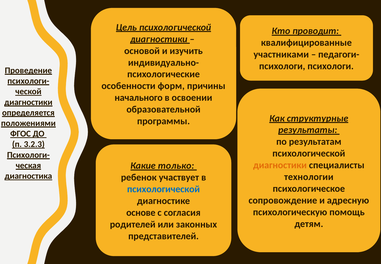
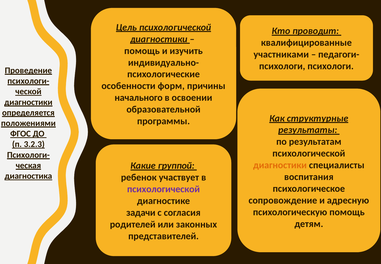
основой at (142, 51): основой -> помощь
только: только -> группой
технологии: технологии -> воспитания
психологической at (163, 189) colour: blue -> purple
основе: основе -> задачи
